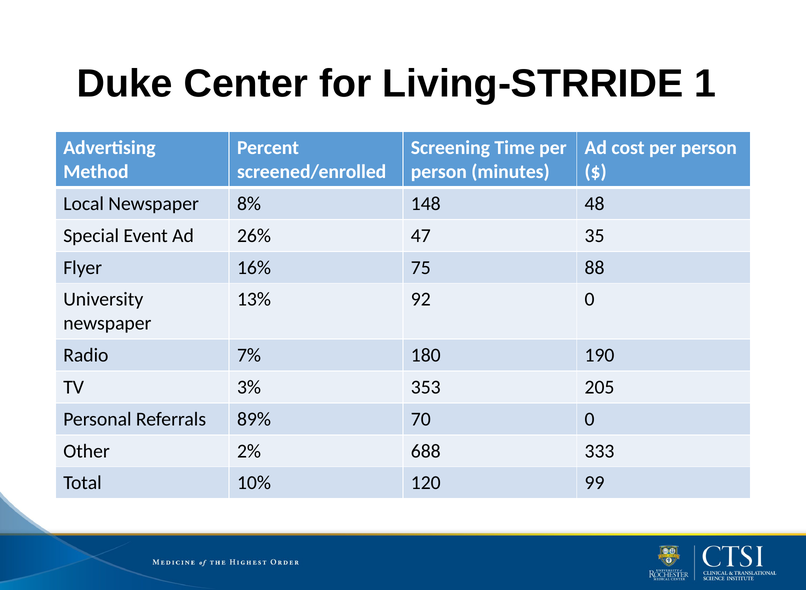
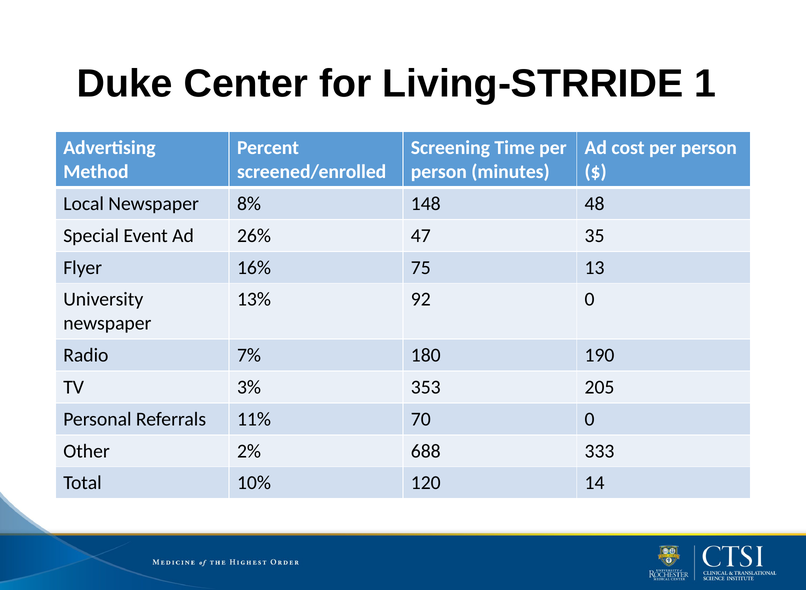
88: 88 -> 13
89%: 89% -> 11%
99: 99 -> 14
